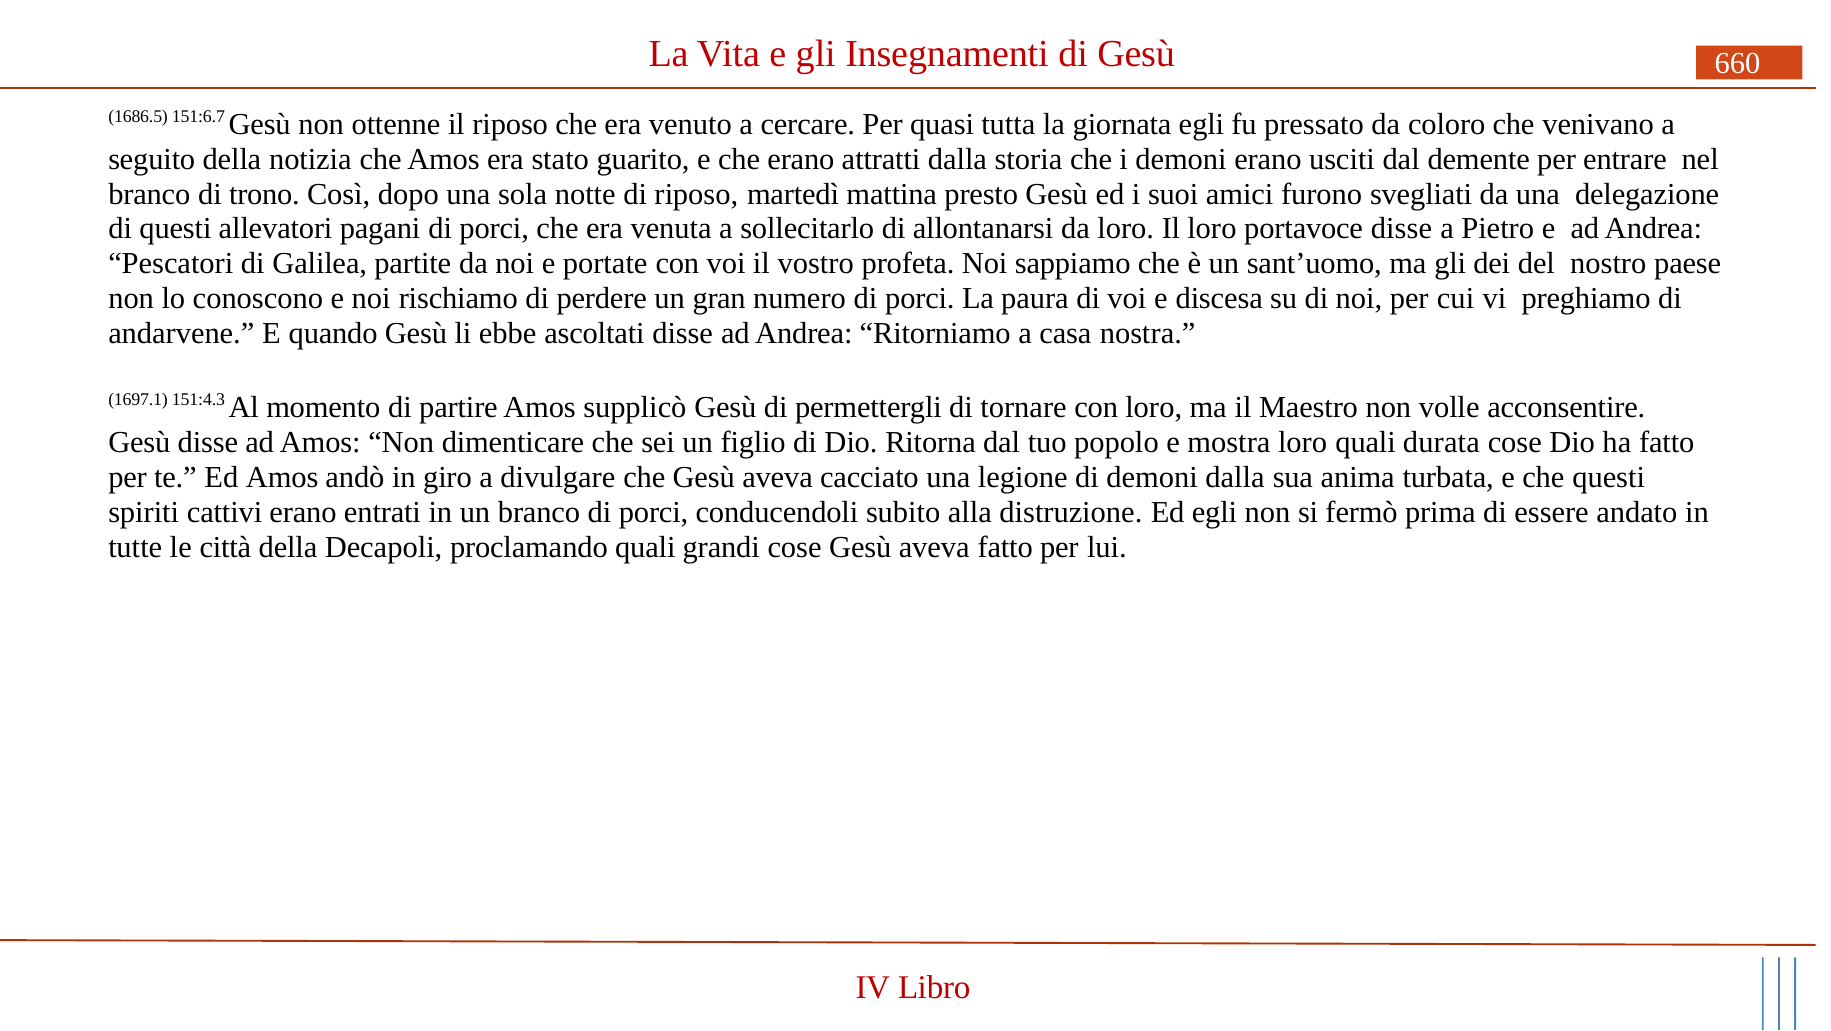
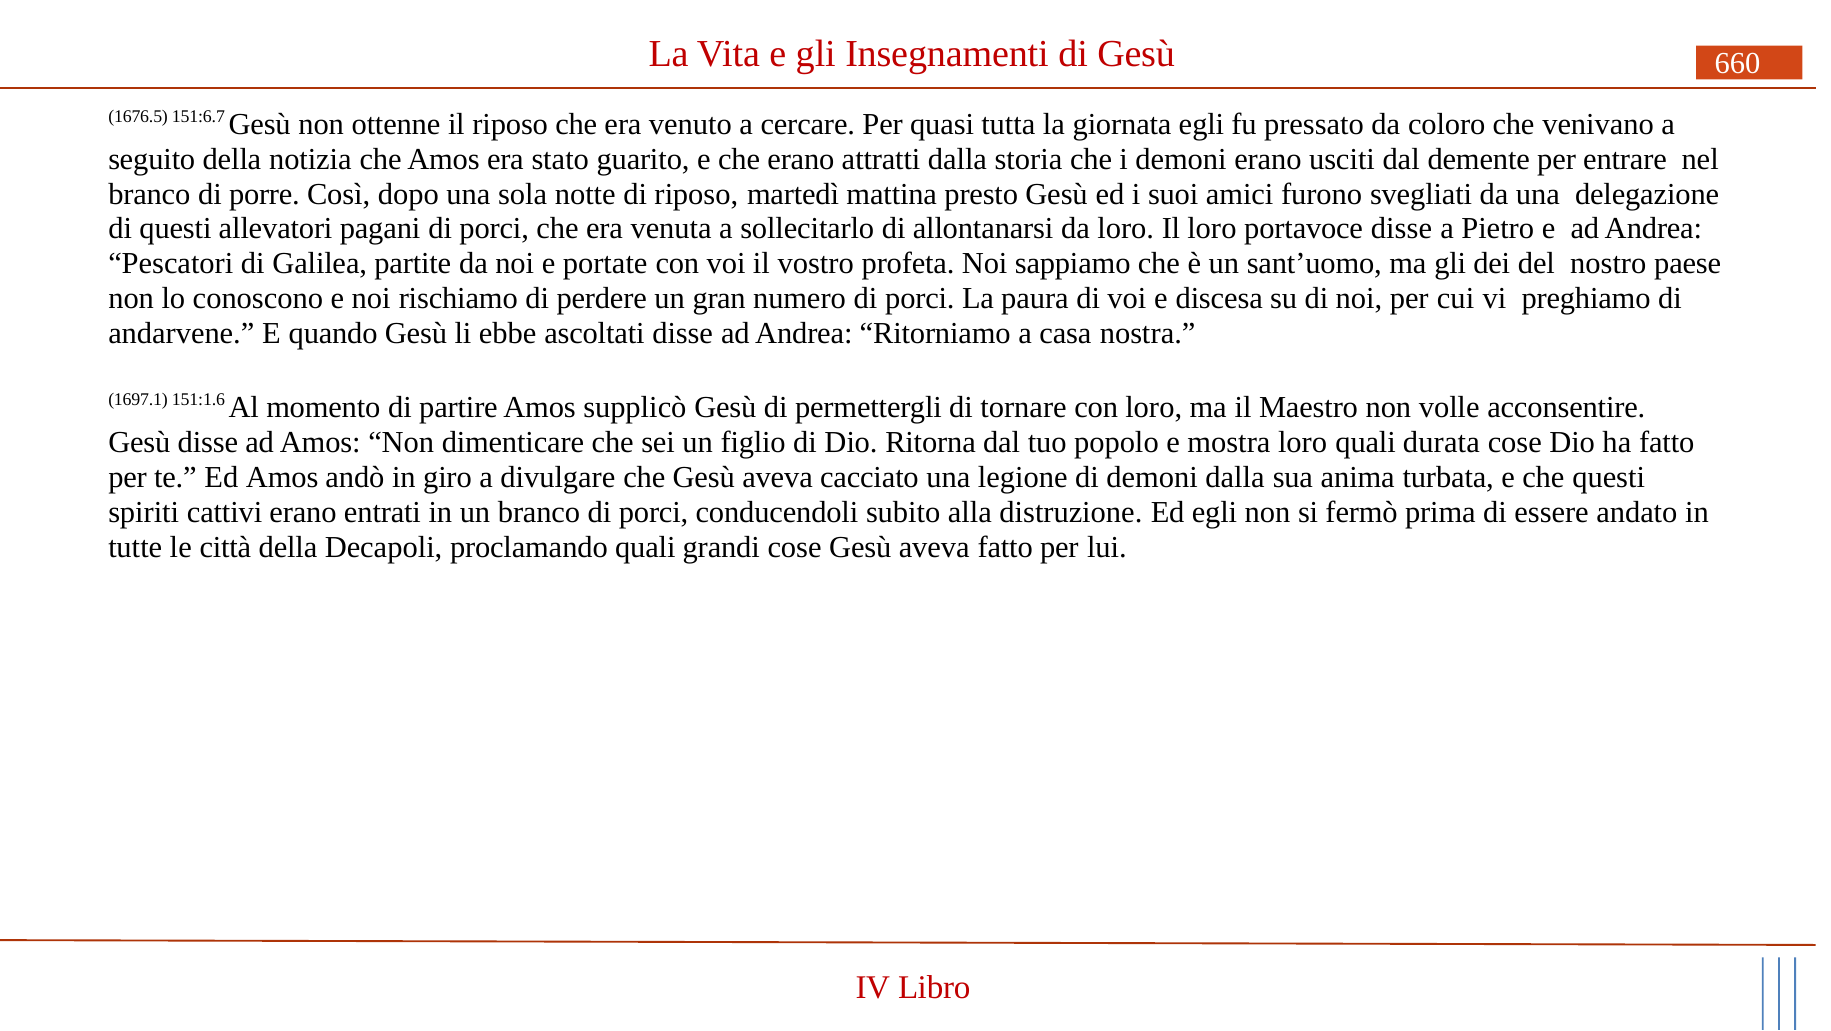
1686.5: 1686.5 -> 1676.5
trono: trono -> porre
151:4.3: 151:4.3 -> 151:1.6
